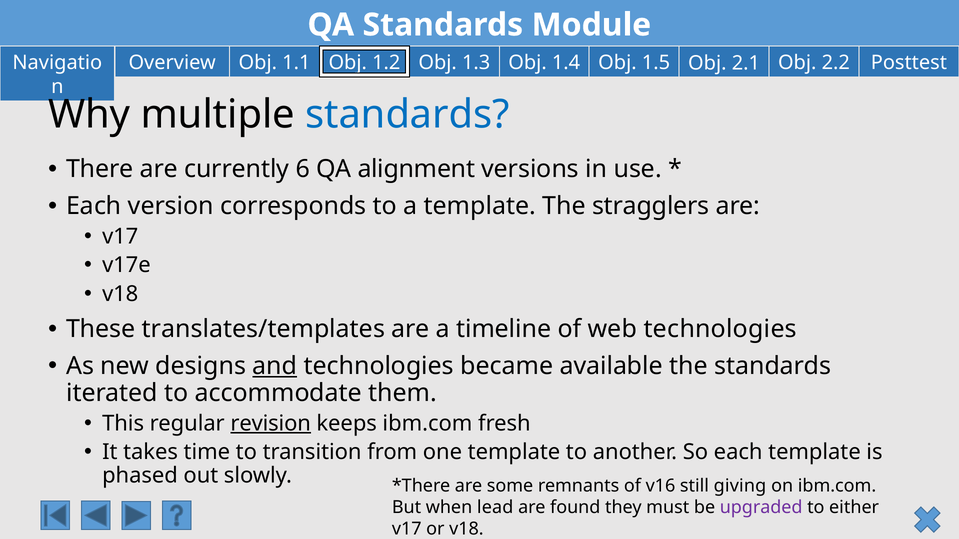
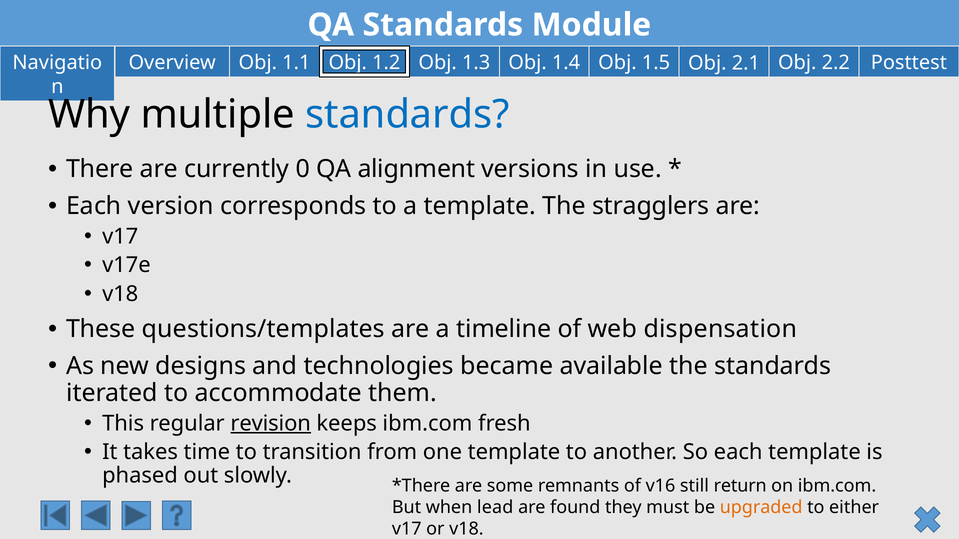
6: 6 -> 0
translates/templates: translates/templates -> questions/templates
web technologies: technologies -> dispensation
and underline: present -> none
giving: giving -> return
upgraded colour: purple -> orange
